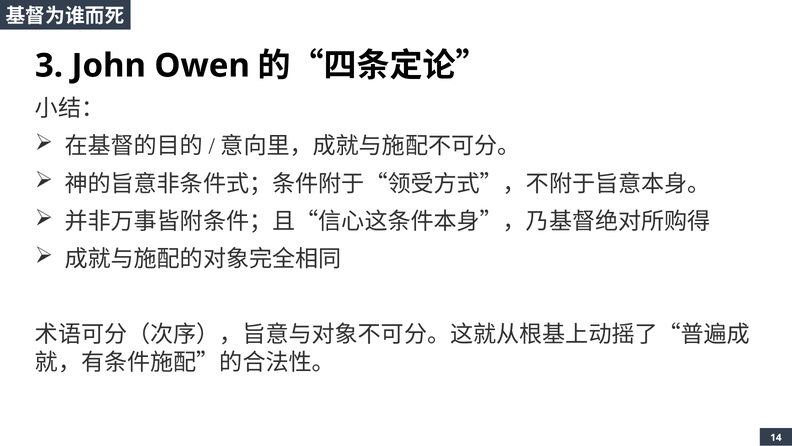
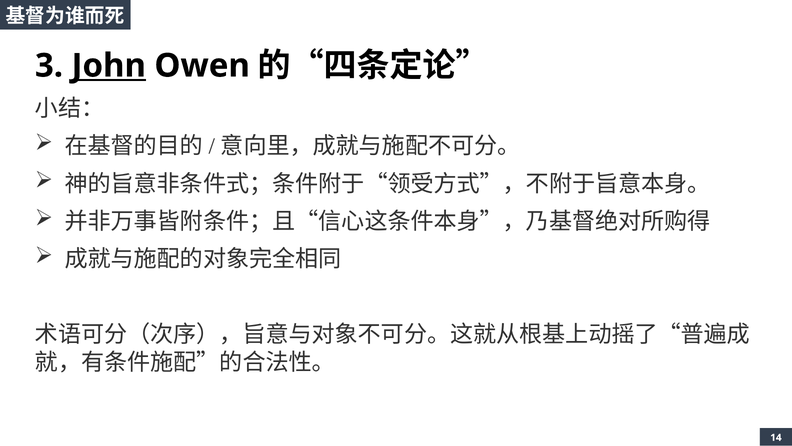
John underline: none -> present
